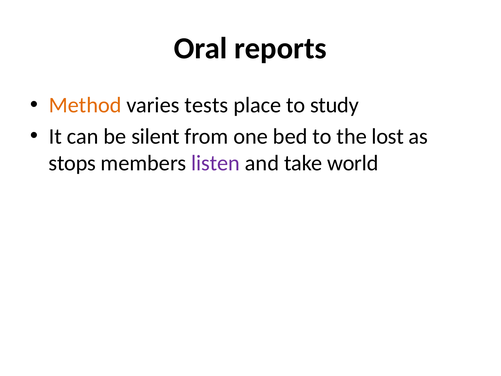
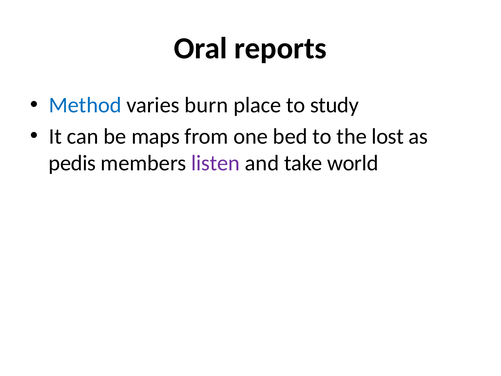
Method colour: orange -> blue
tests: tests -> burn
silent: silent -> maps
stops: stops -> pedis
